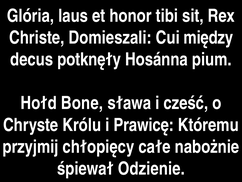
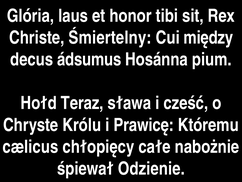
Domieszali: Domieszali -> Śmiertelny
potknęły: potknęły -> ádsumus
Bone: Bone -> Teraz
przyjmij: przyjmij -> cælicus
